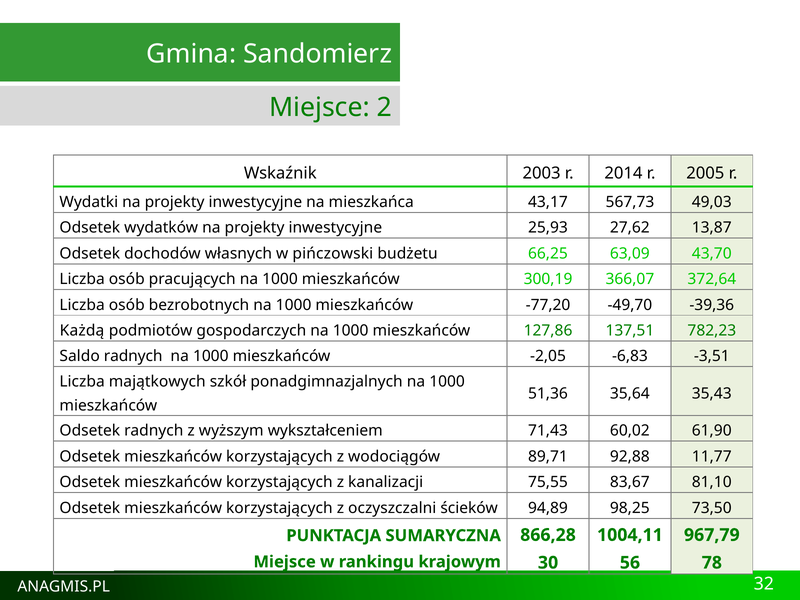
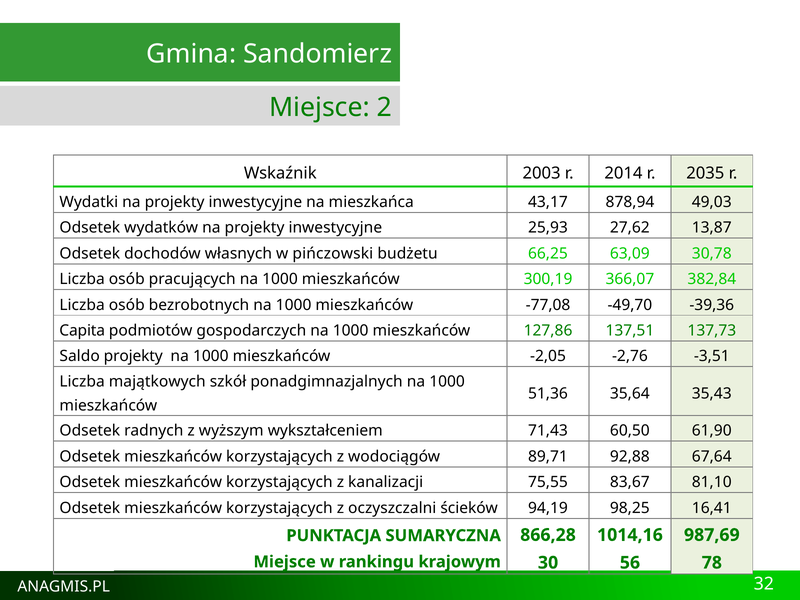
2005: 2005 -> 2035
567,73: 567,73 -> 878,94
43,70: 43,70 -> 30,78
372,64: 372,64 -> 382,84
-77,20: -77,20 -> -77,08
Każdą: Każdą -> Capita
782,23: 782,23 -> 137,73
Saldo radnych: radnych -> projekty
-6,83: -6,83 -> -2,76
60,02: 60,02 -> 60,50
11,77: 11,77 -> 67,64
94,89: 94,89 -> 94,19
73,50: 73,50 -> 16,41
1004,11: 1004,11 -> 1014,16
967,79: 967,79 -> 987,69
